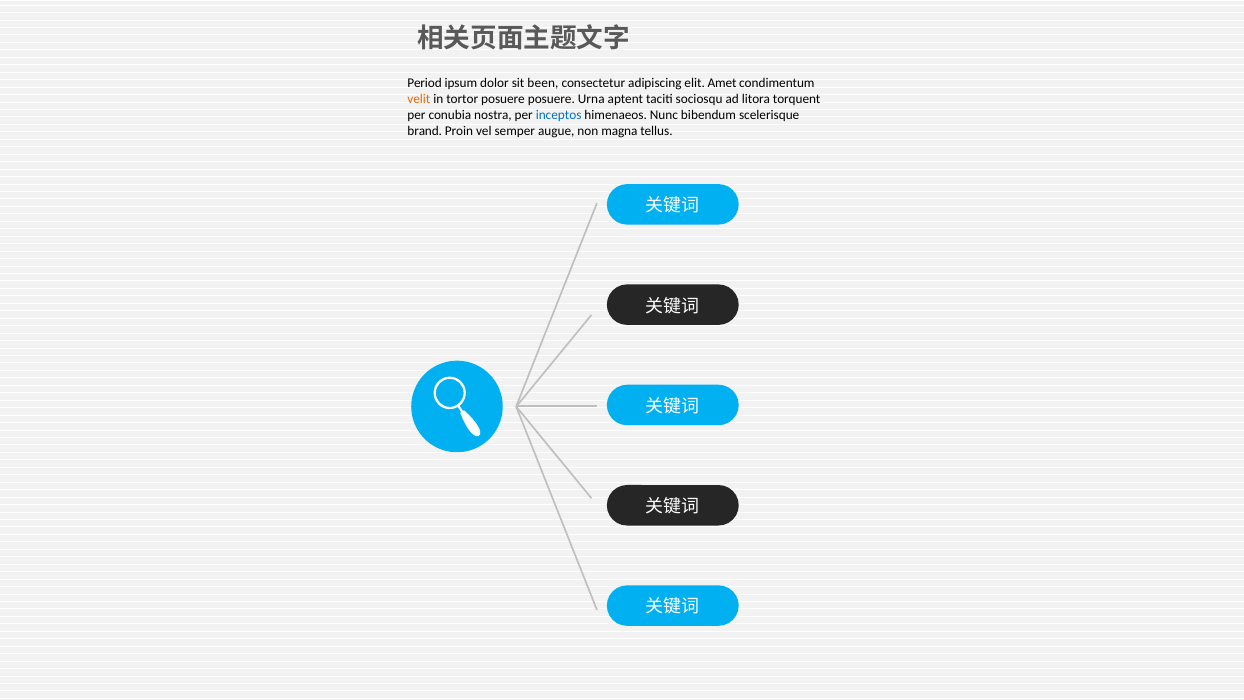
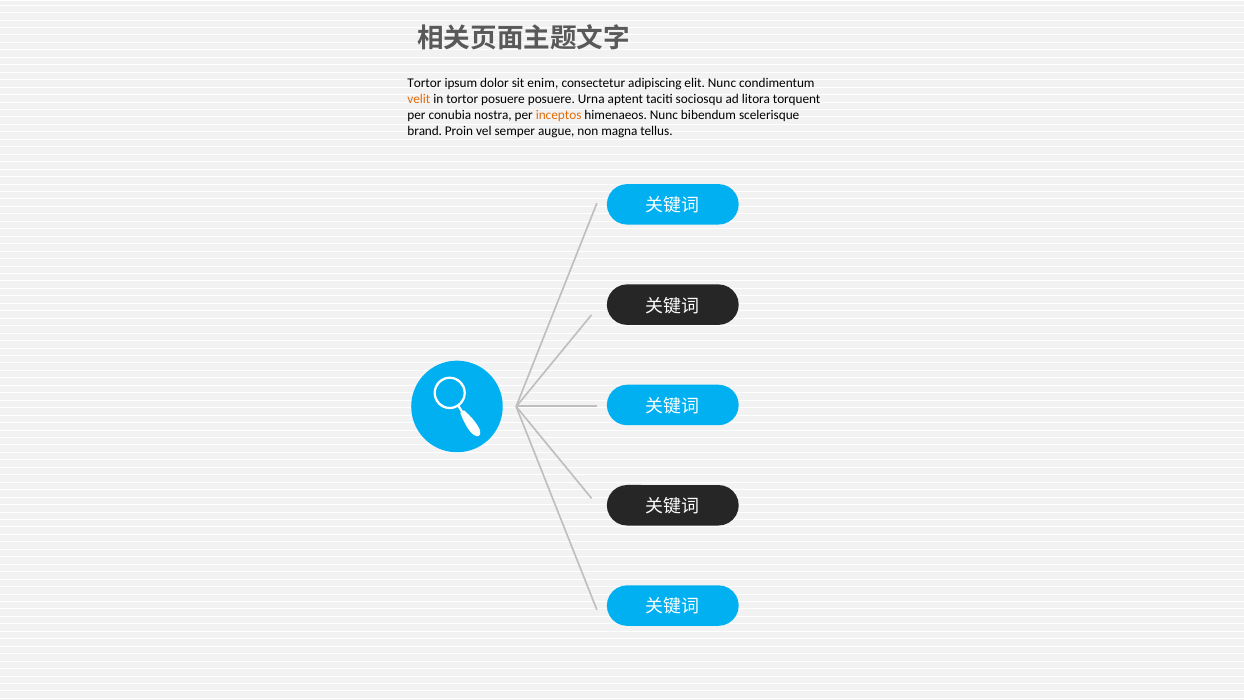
Period at (425, 83): Period -> Tortor
been: been -> enim
elit Amet: Amet -> Nunc
inceptos colour: blue -> orange
